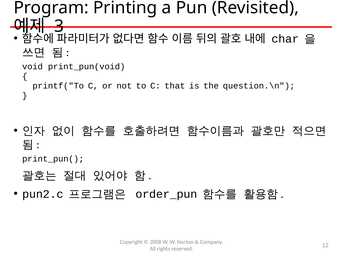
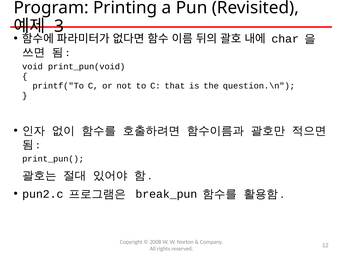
order_pun: order_pun -> break_pun
